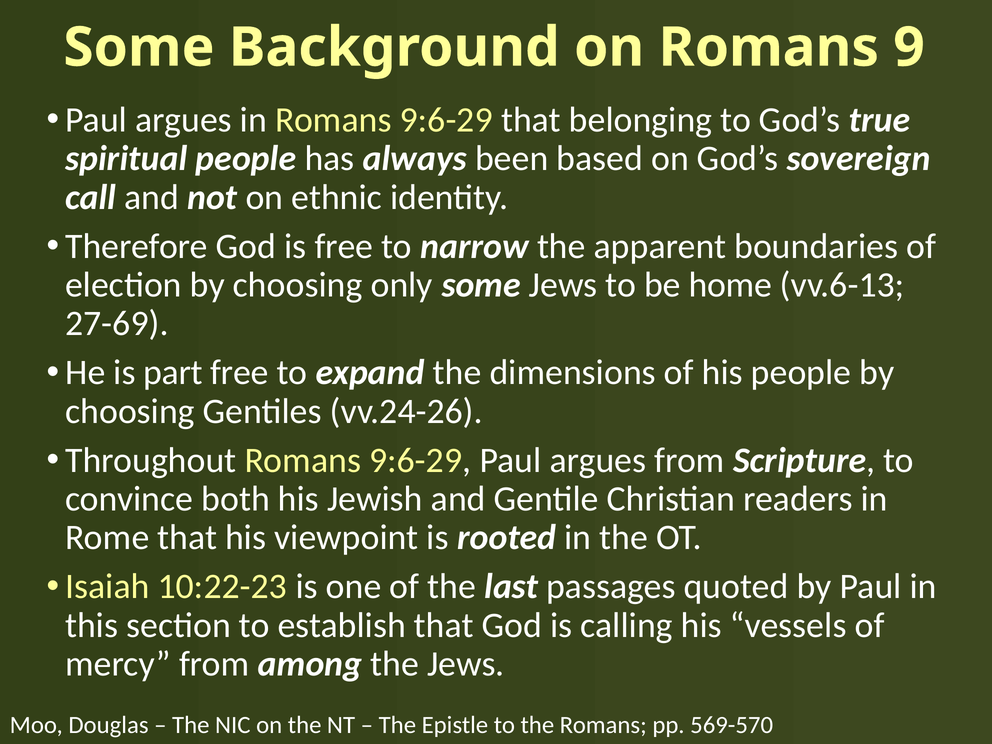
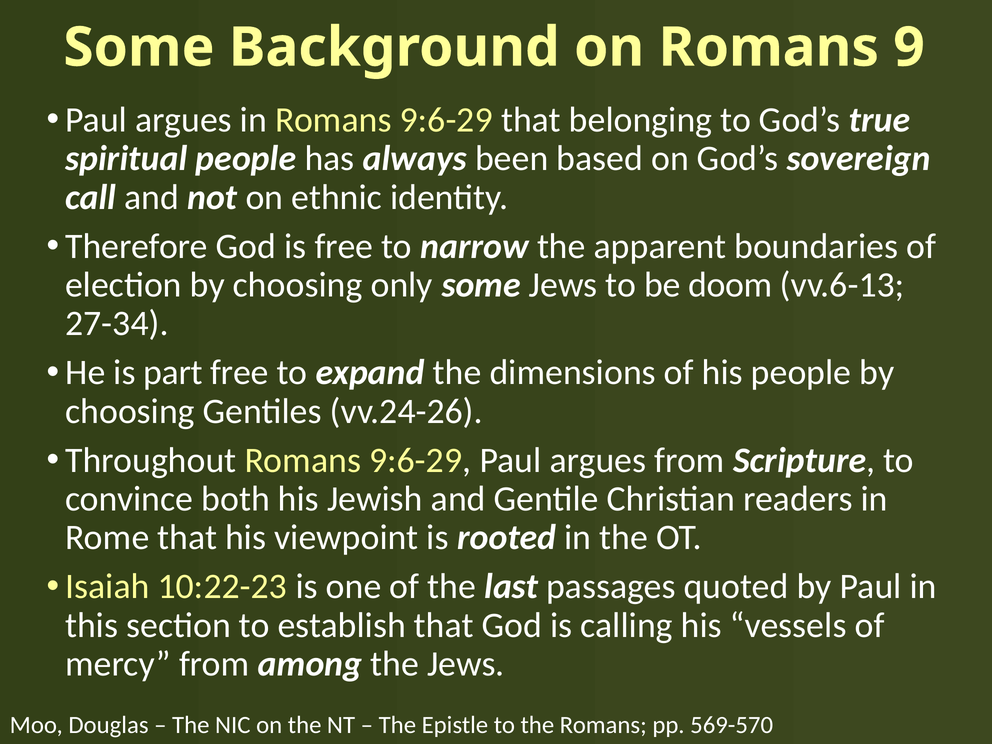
home: home -> doom
27-69: 27-69 -> 27-34
